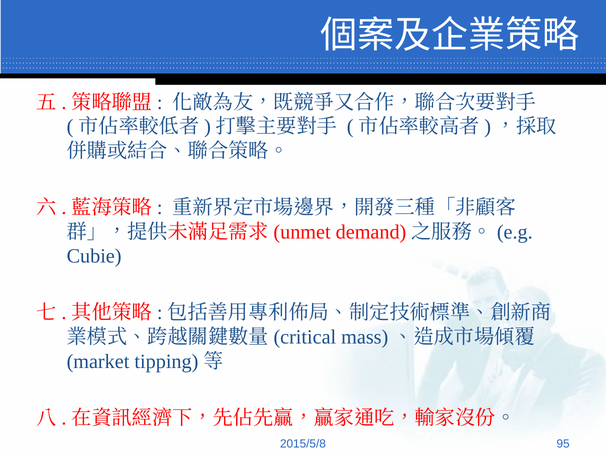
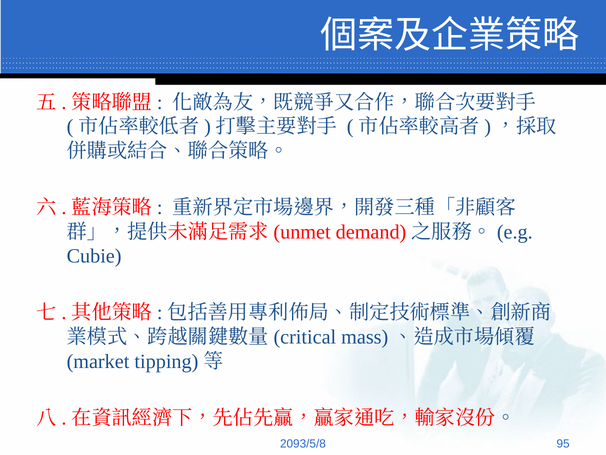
2015/5/8: 2015/5/8 -> 2093/5/8
